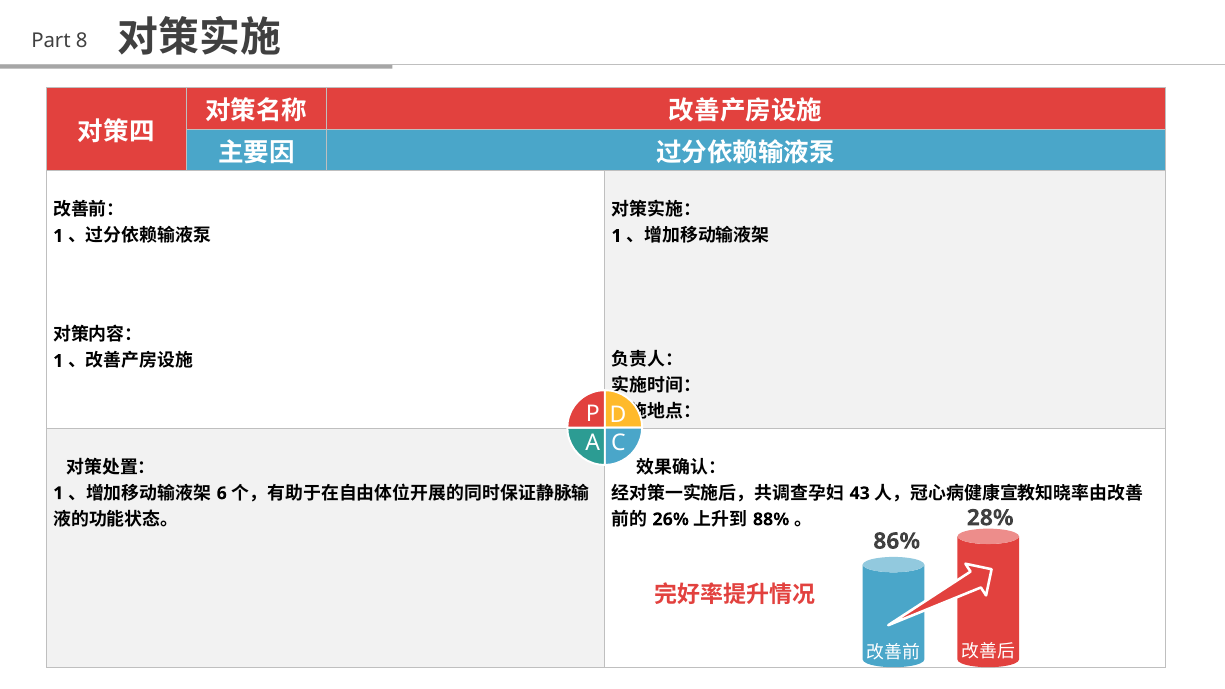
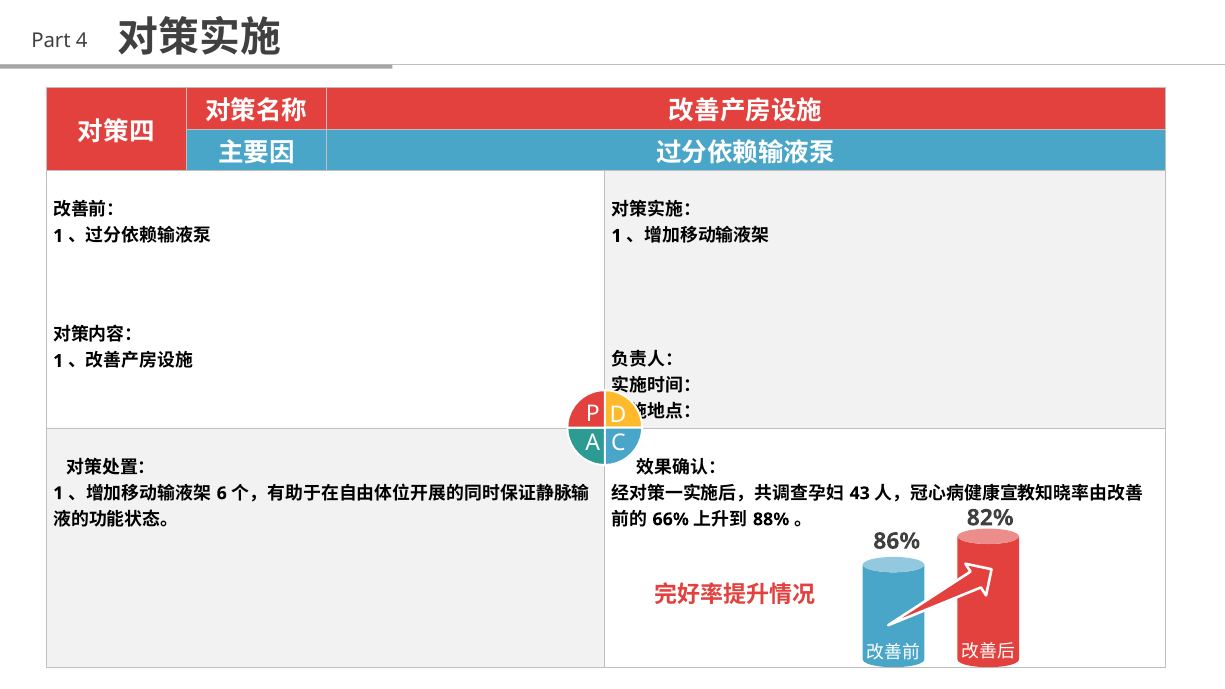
8: 8 -> 4
26%: 26% -> 66%
28%: 28% -> 82%
